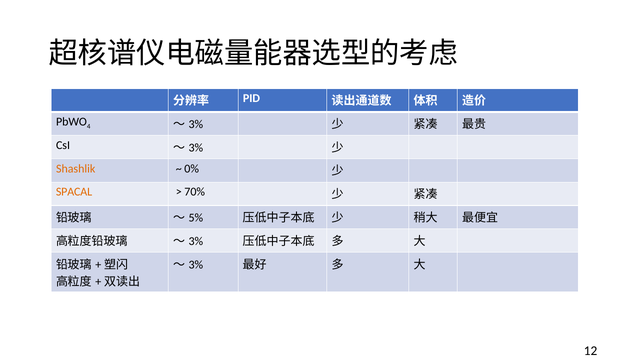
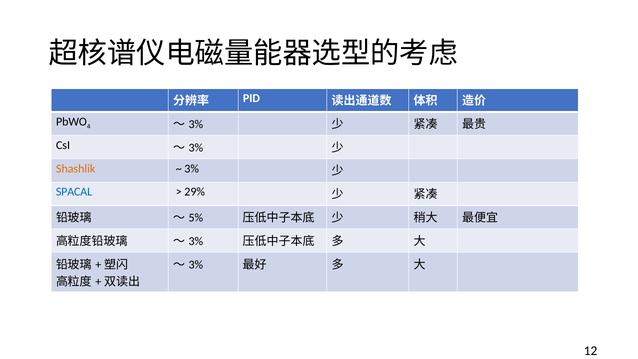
0% at (192, 168): 0% -> 3%
SPACAL colour: orange -> blue
70%: 70% -> 29%
